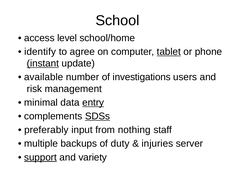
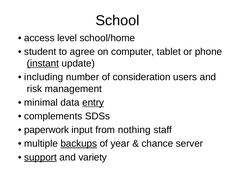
identify: identify -> student
tablet underline: present -> none
available: available -> including
investigations: investigations -> consideration
SDSs underline: present -> none
preferably: preferably -> paperwork
backups underline: none -> present
duty: duty -> year
injuries: injuries -> chance
